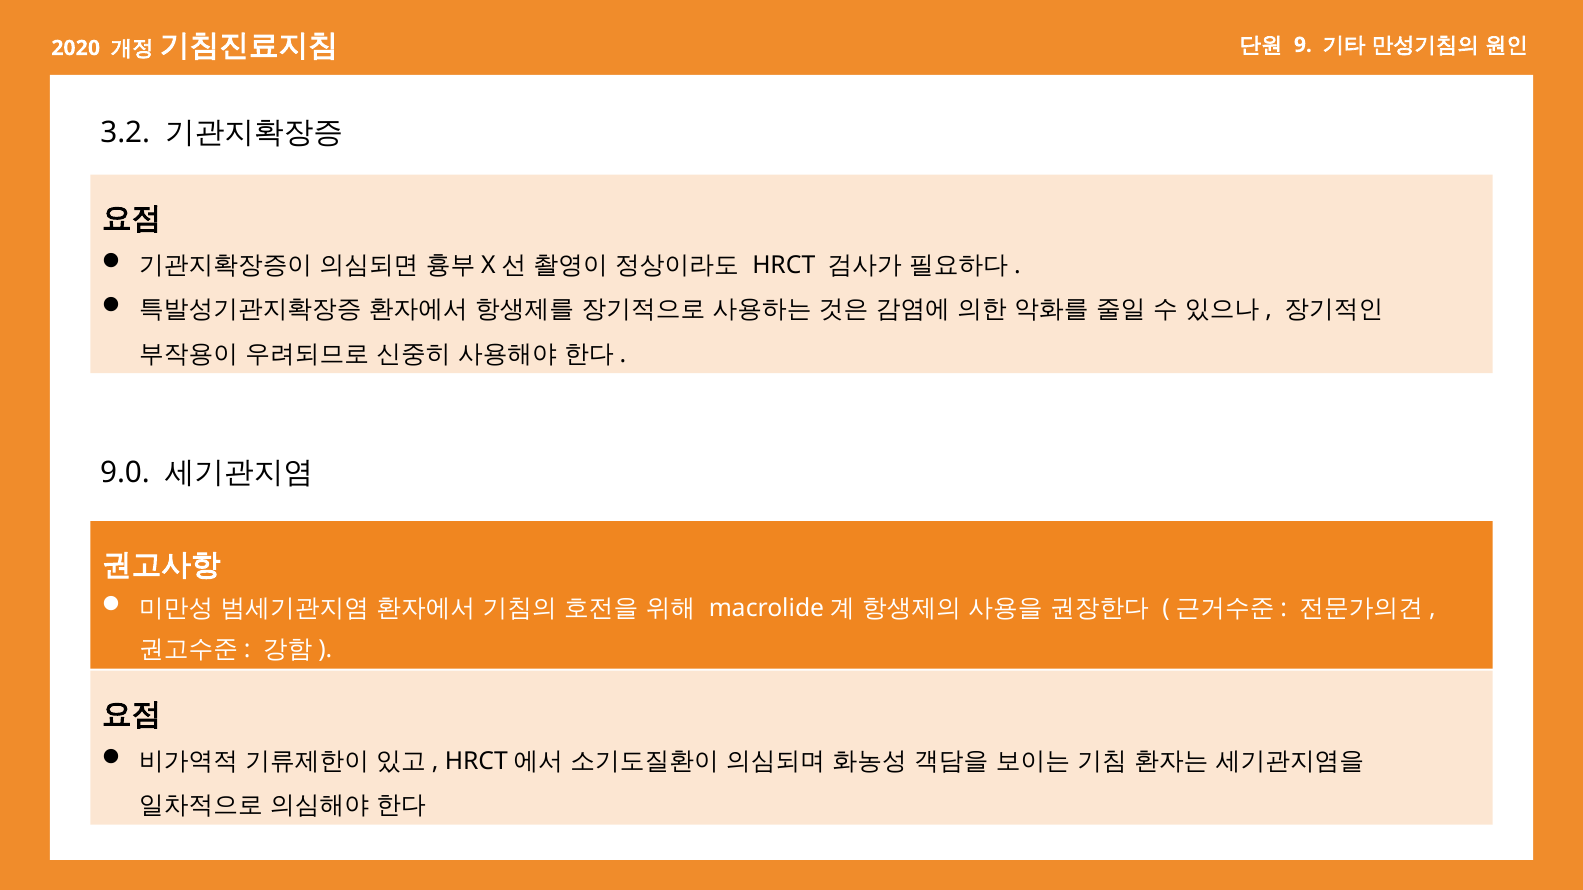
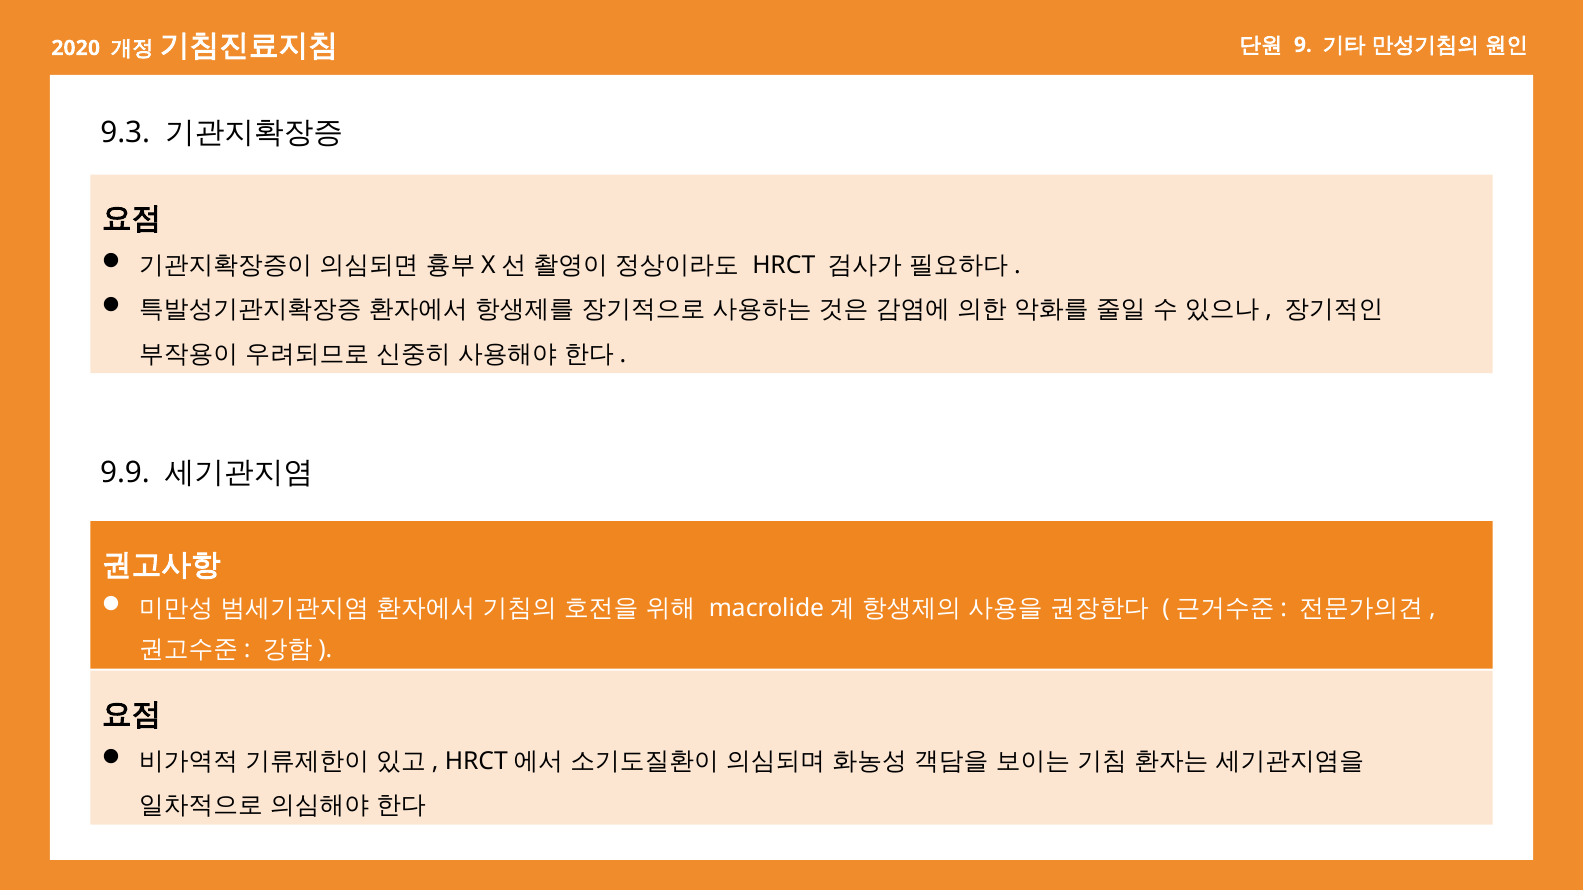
3.2: 3.2 -> 9.3
9.0: 9.0 -> 9.9
